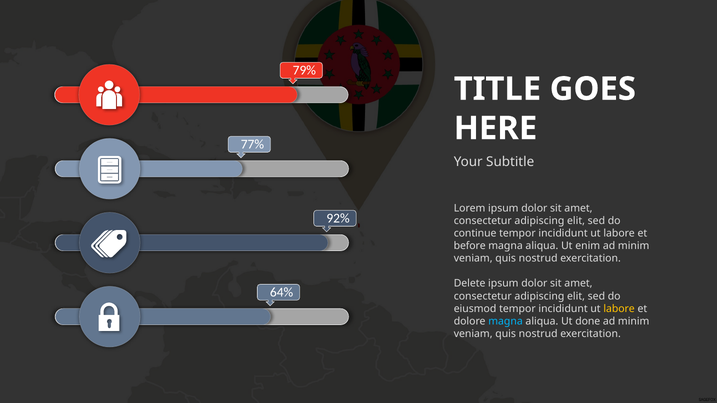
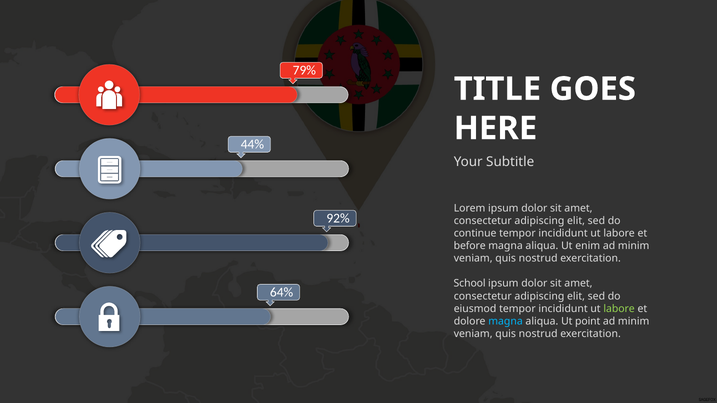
77%: 77% -> 44%
Delete: Delete -> School
labore at (619, 309) colour: yellow -> light green
done: done -> point
